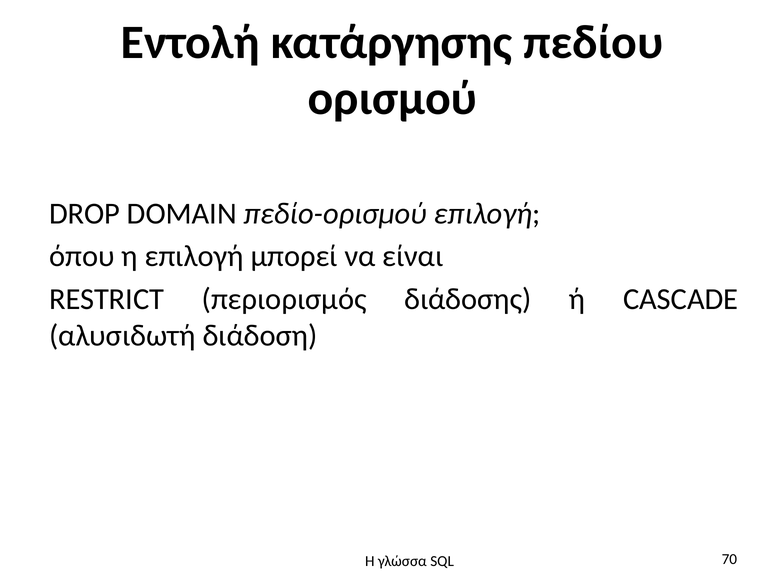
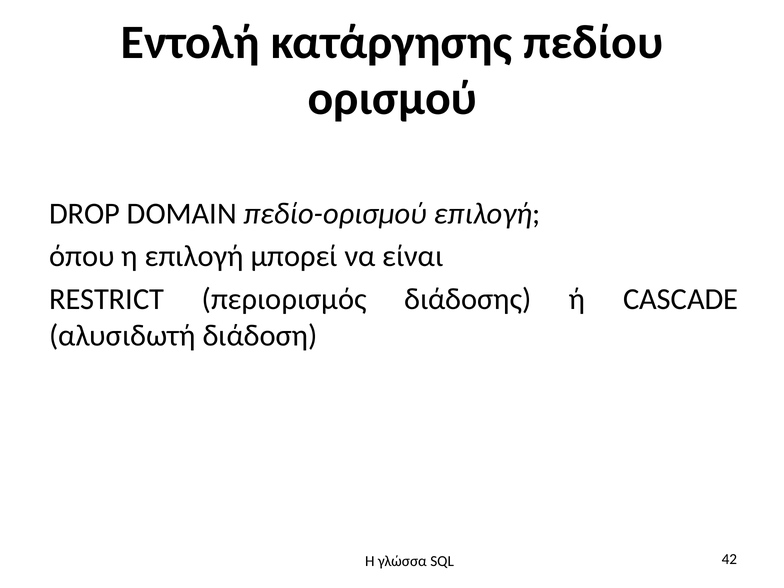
70: 70 -> 42
